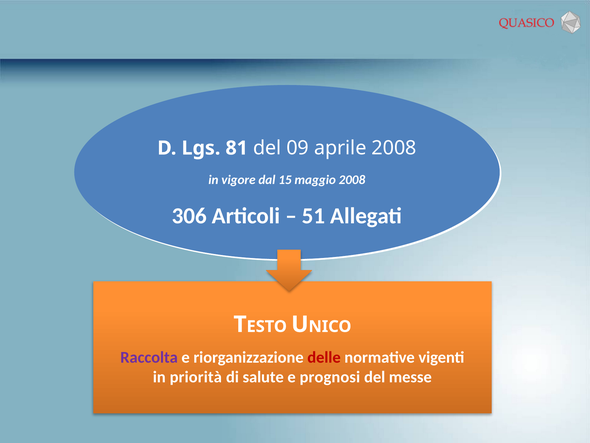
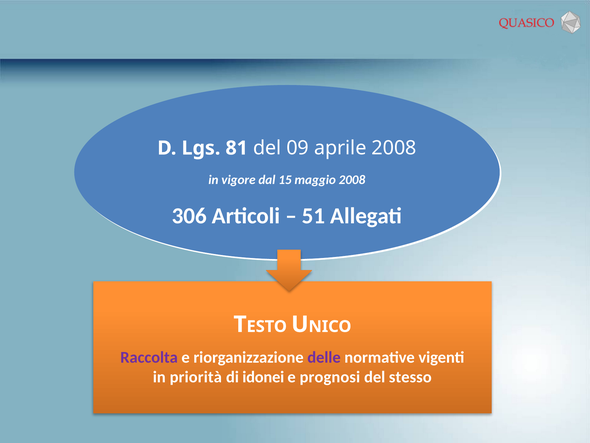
delle colour: red -> purple
salute: salute -> idonei
messe: messe -> stesso
